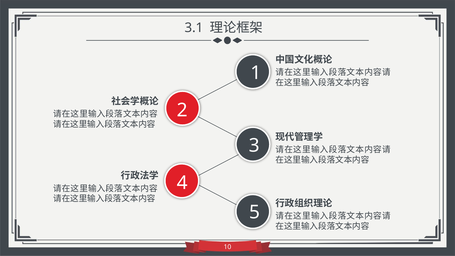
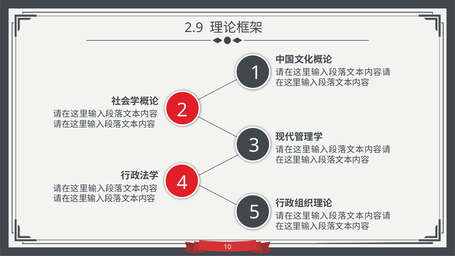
3.1: 3.1 -> 2.9
